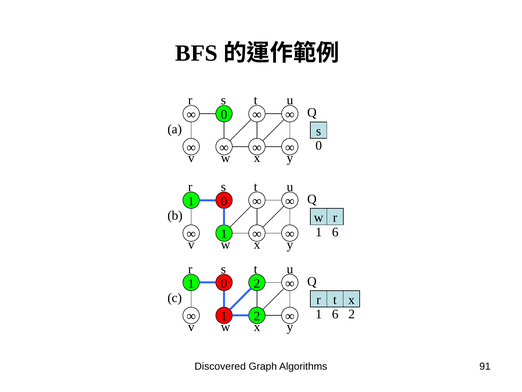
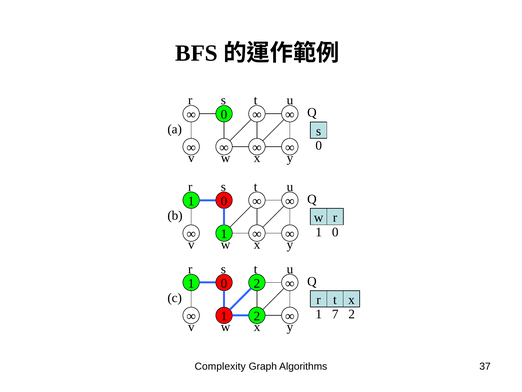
6 at (335, 232): 6 -> 0
6 at (335, 314): 6 -> 7
Discovered: Discovered -> Complexity
91: 91 -> 37
